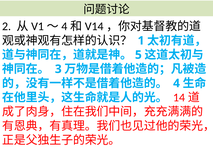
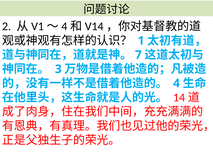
5: 5 -> 7
